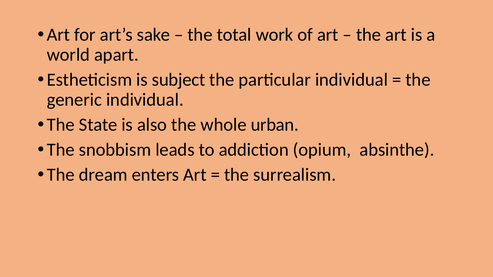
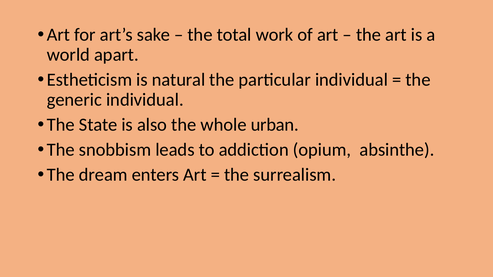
subject: subject -> natural
